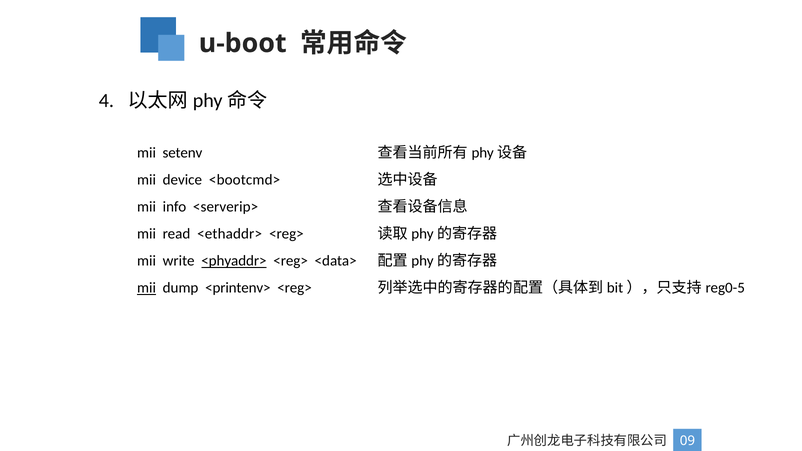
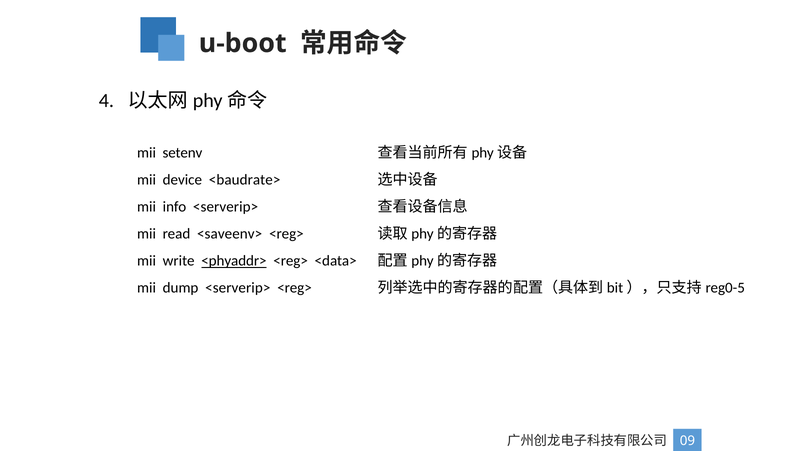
<bootcmd>: <bootcmd> -> <baudrate>
<ethaddr>: <ethaddr> -> <saveenv>
mii at (147, 288) underline: present -> none
dump <printenv>: <printenv> -> <serverip>
